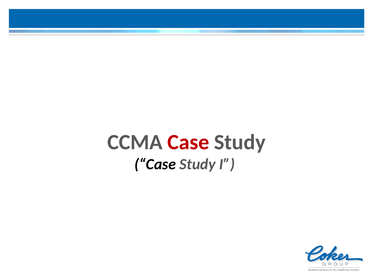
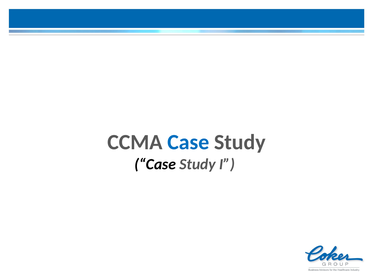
Case at (188, 142) colour: red -> blue
